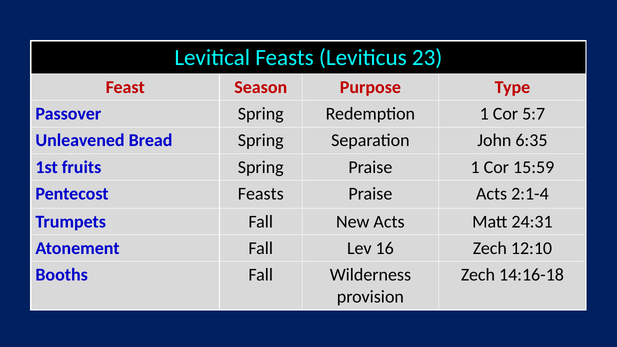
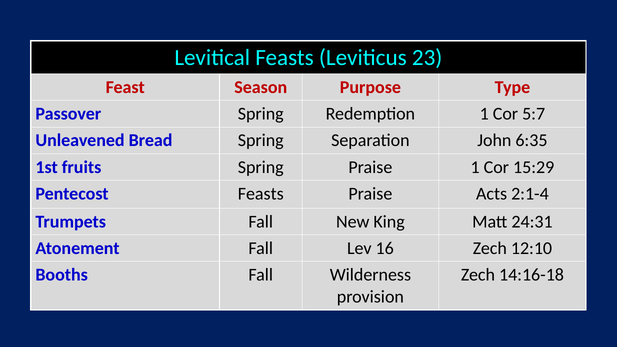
15:59: 15:59 -> 15:29
New Acts: Acts -> King
